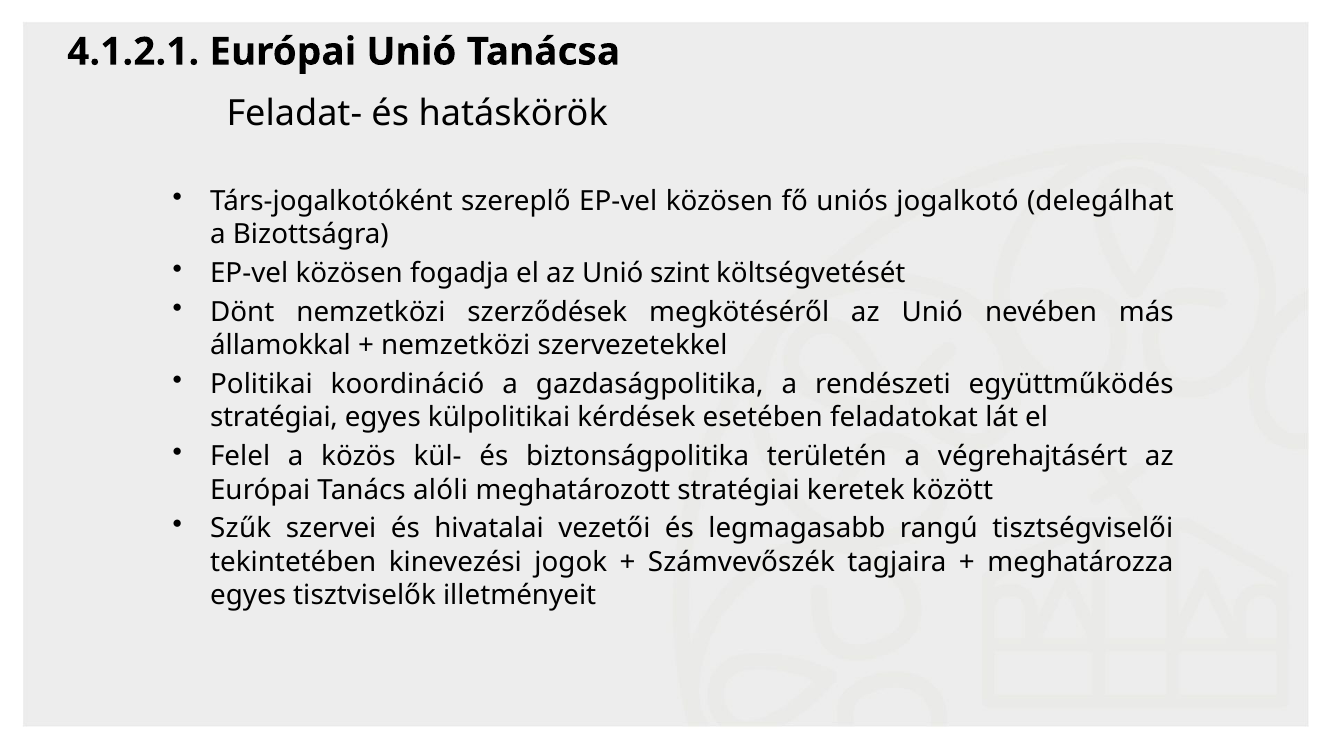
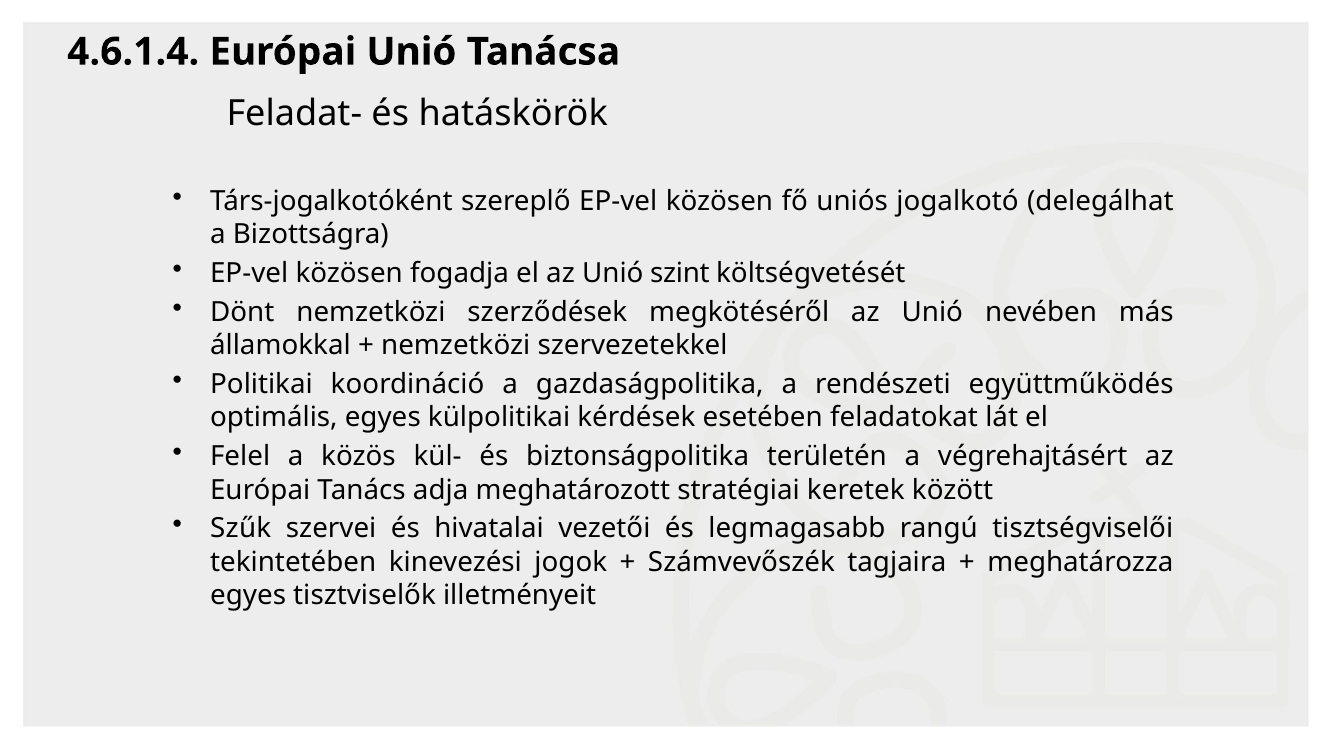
4.1.2.1: 4.1.2.1 -> 4.6.1.4
stratégiai at (274, 418): stratégiai -> optimális
alóli: alóli -> adja
